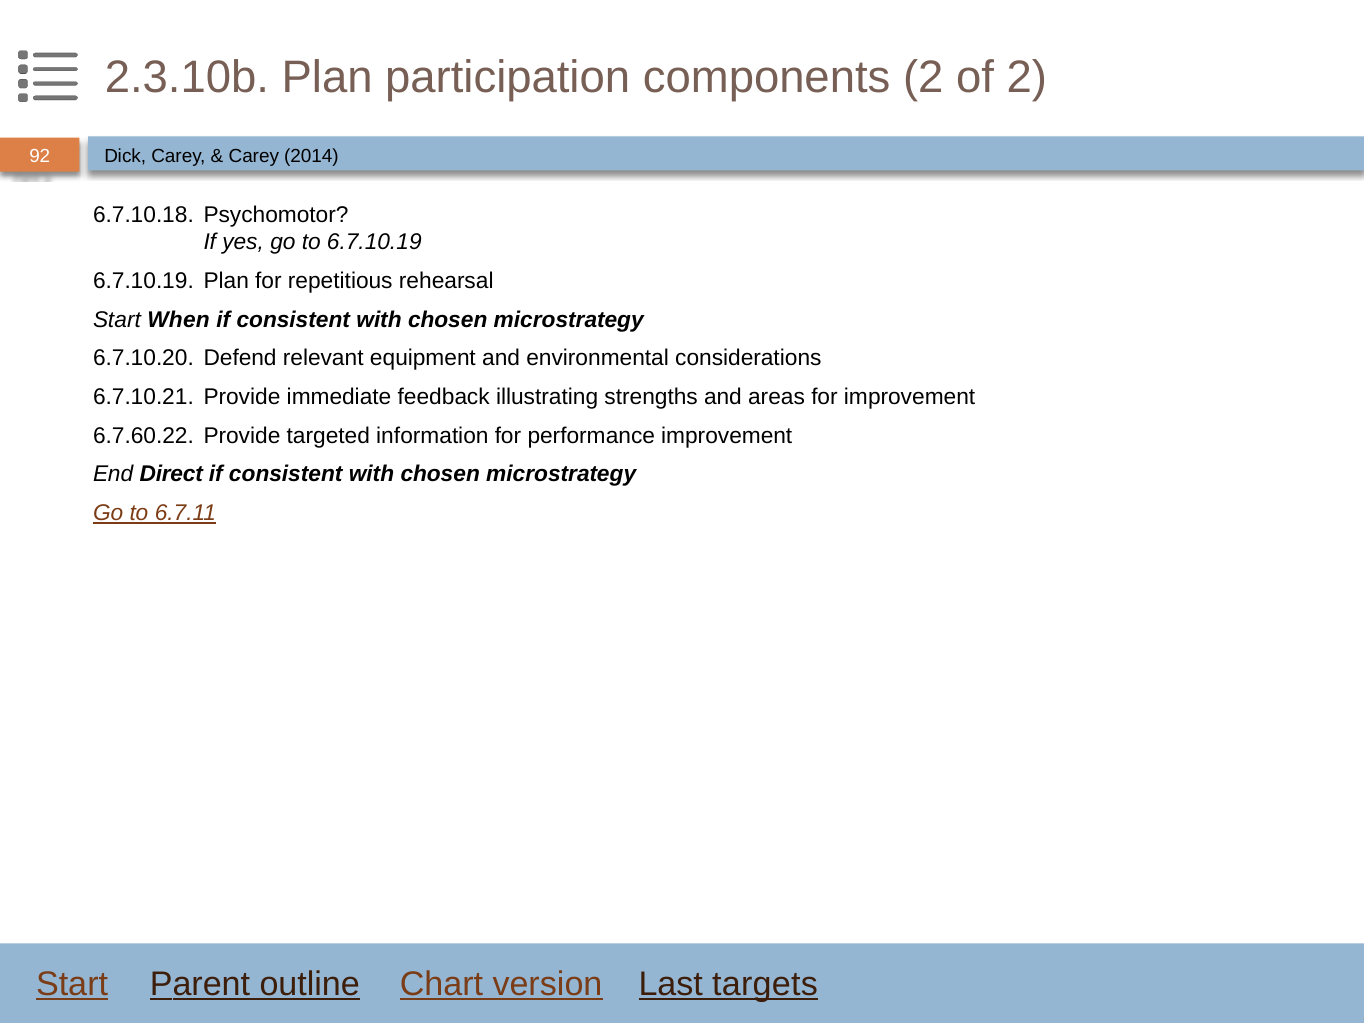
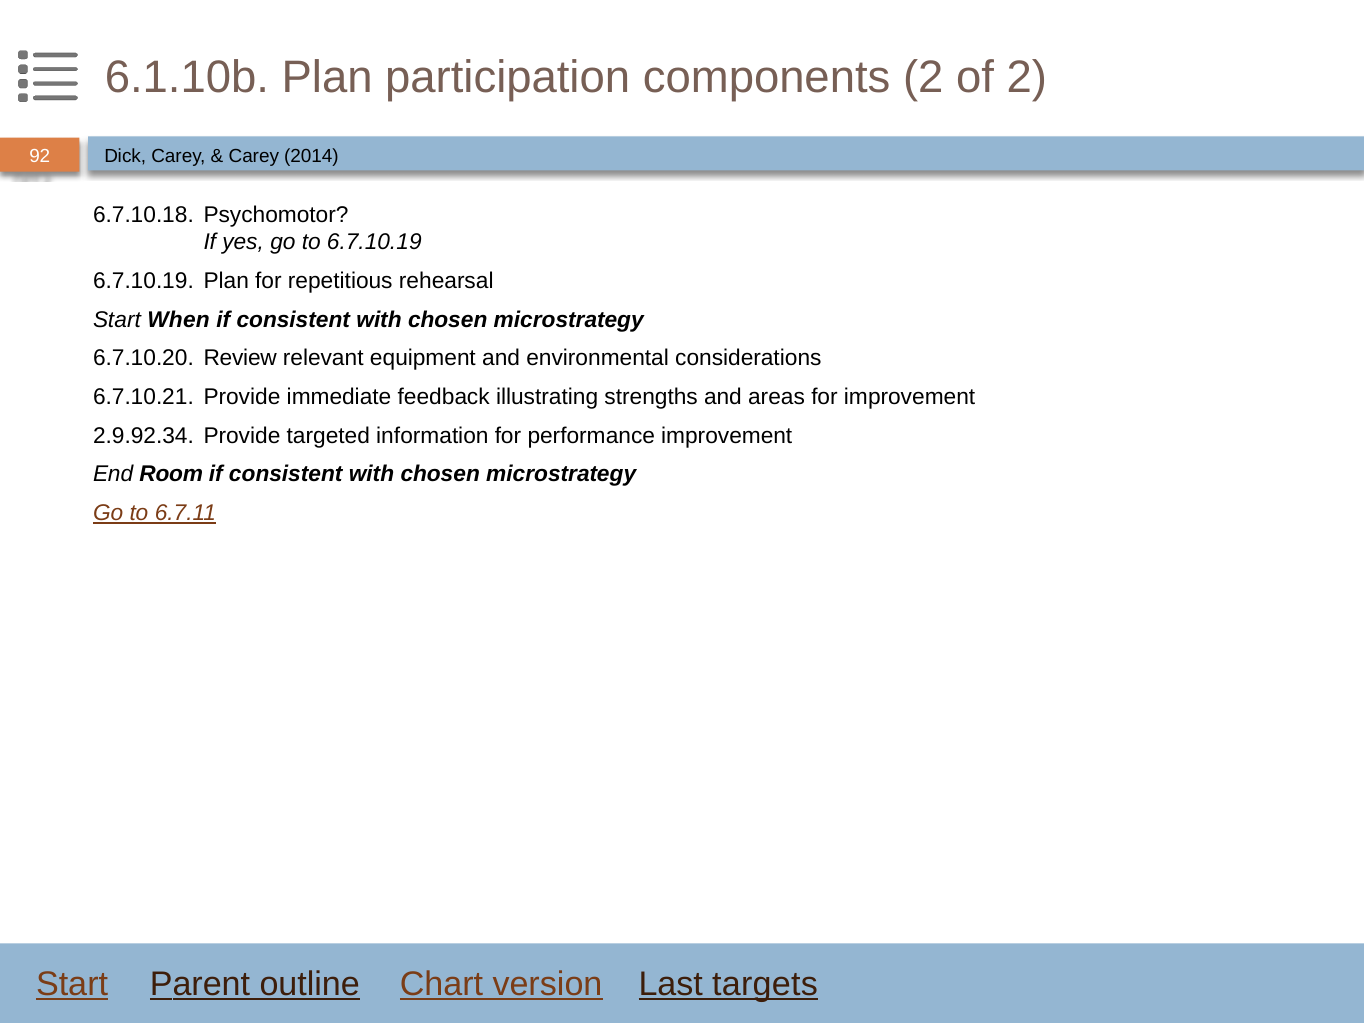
2.3.10b: 2.3.10b -> 6.1.10b
Defend: Defend -> Review
6.7.60.22: 6.7.60.22 -> 2.9.92.34
Direct: Direct -> Room
